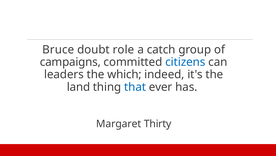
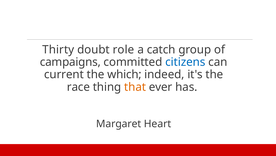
Bruce: Bruce -> Thirty
leaders: leaders -> current
land: land -> race
that colour: blue -> orange
Thirty: Thirty -> Heart
